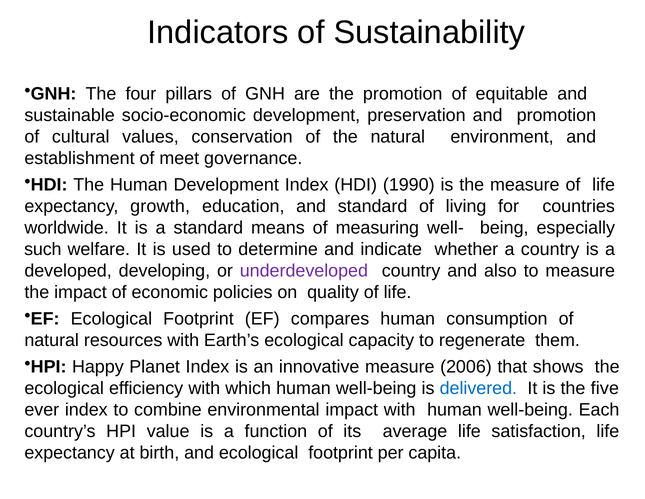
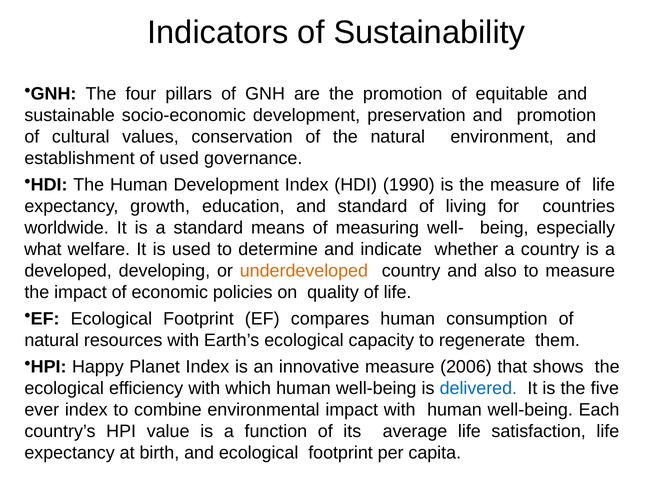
of meet: meet -> used
such: such -> what
underdeveloped colour: purple -> orange
